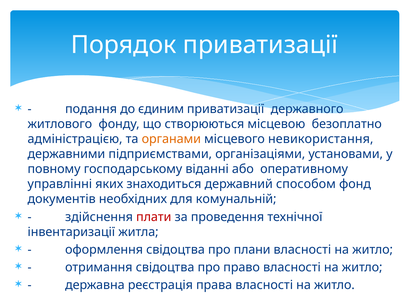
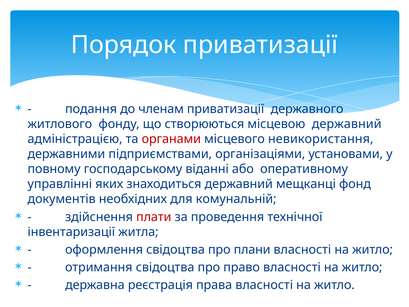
єдиним: єдиним -> членам
місцевою безоплатно: безоплатно -> державний
органами colour: orange -> red
способом: способом -> мещканці
